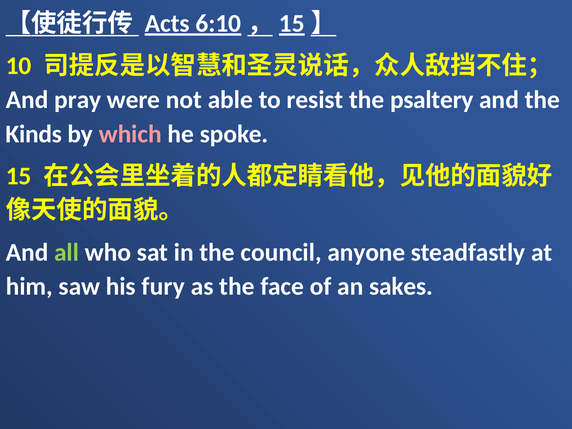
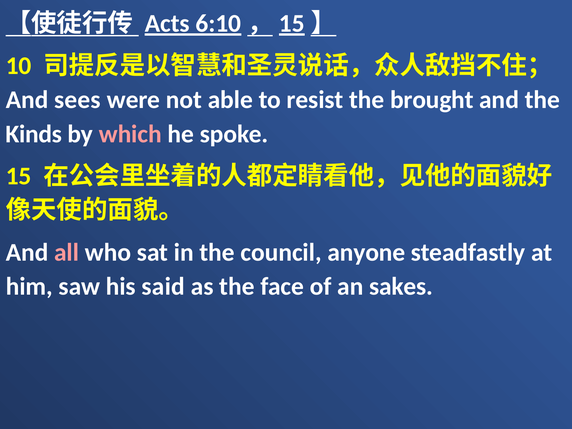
pray: pray -> sees
psaltery: psaltery -> brought
all colour: light green -> pink
fury: fury -> said
